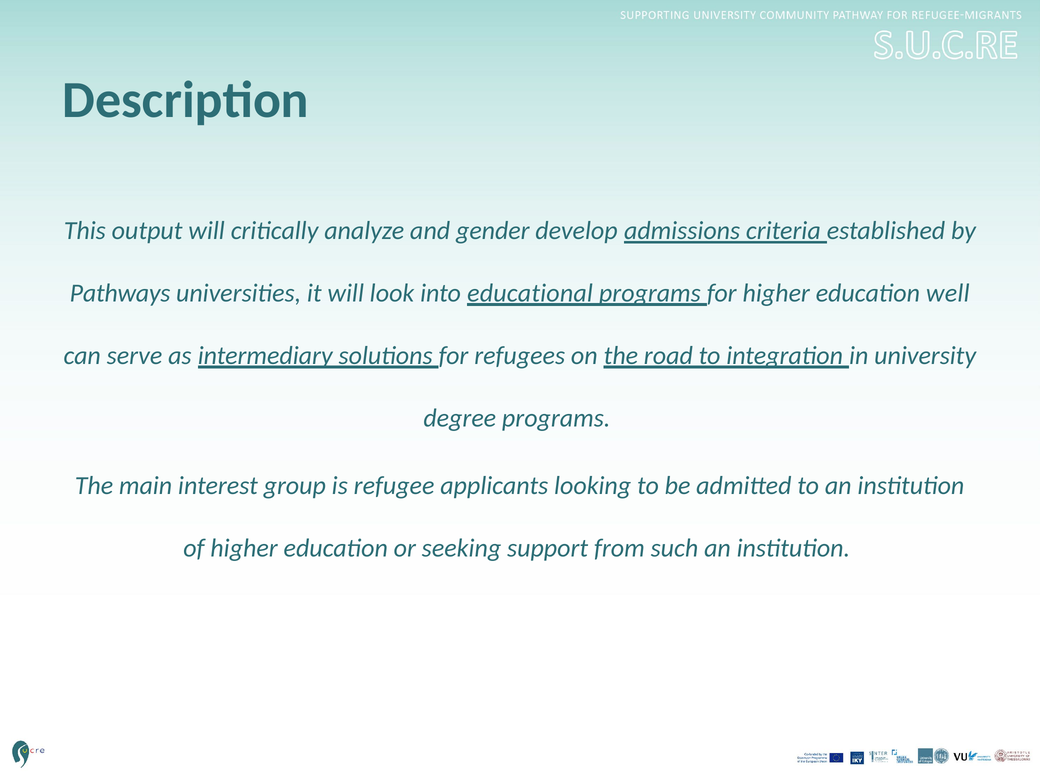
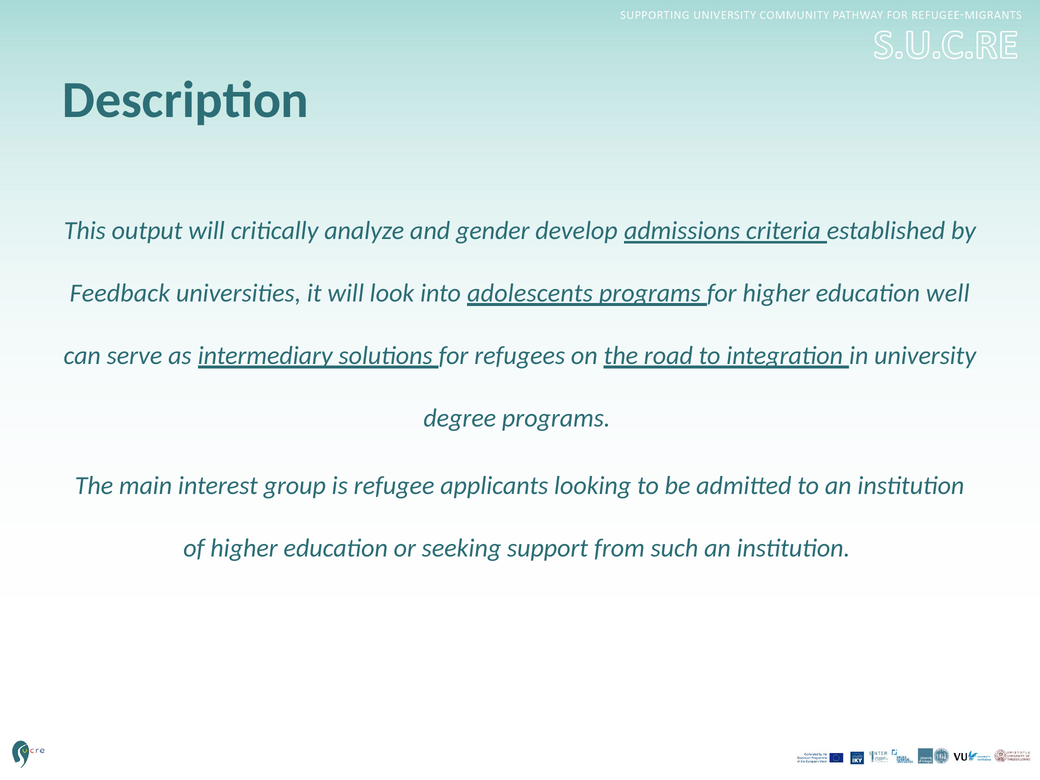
Pathways: Pathways -> Feedback
educational: educational -> adolescents
